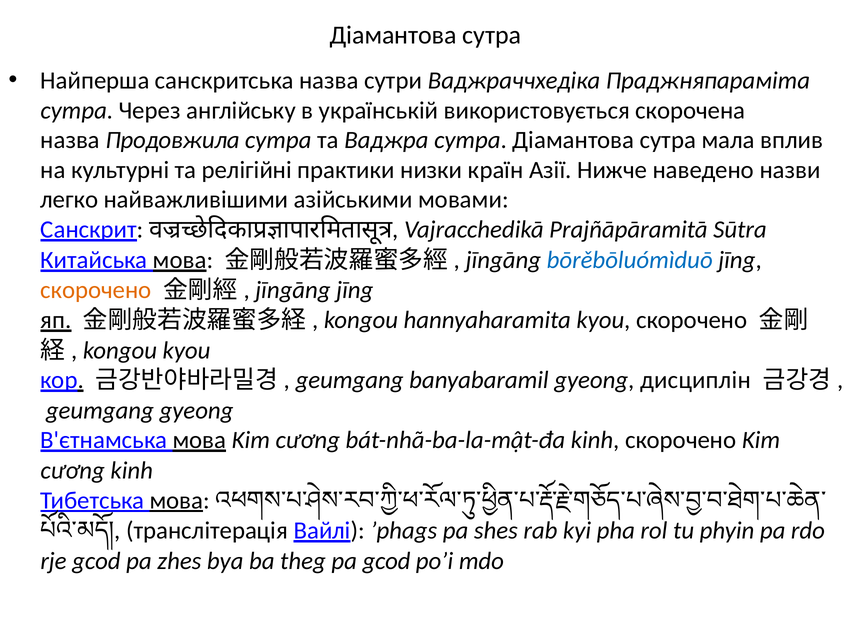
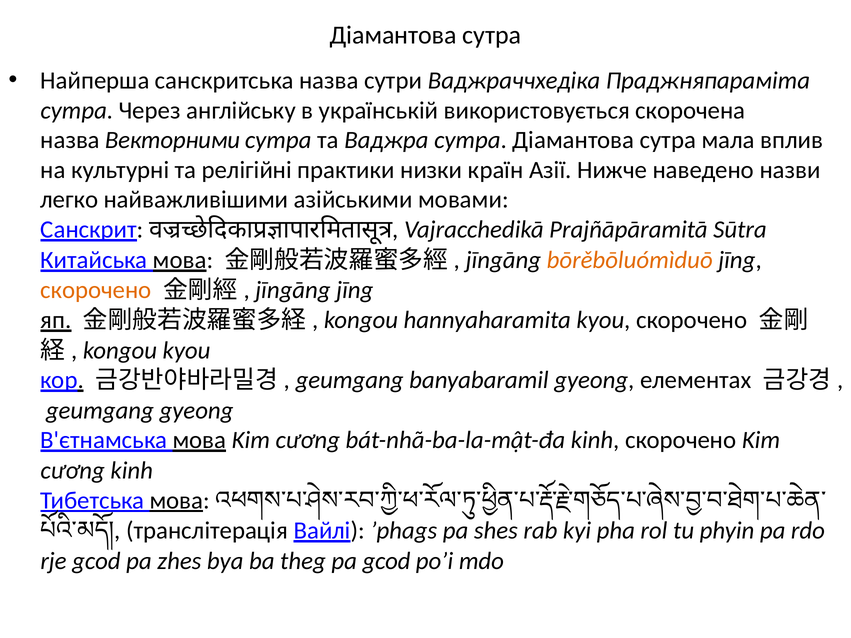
Продовжила: Продовжила -> Векторними
bōrěbōluómìduō colour: blue -> orange
дисциплін: дисциплін -> елементах
